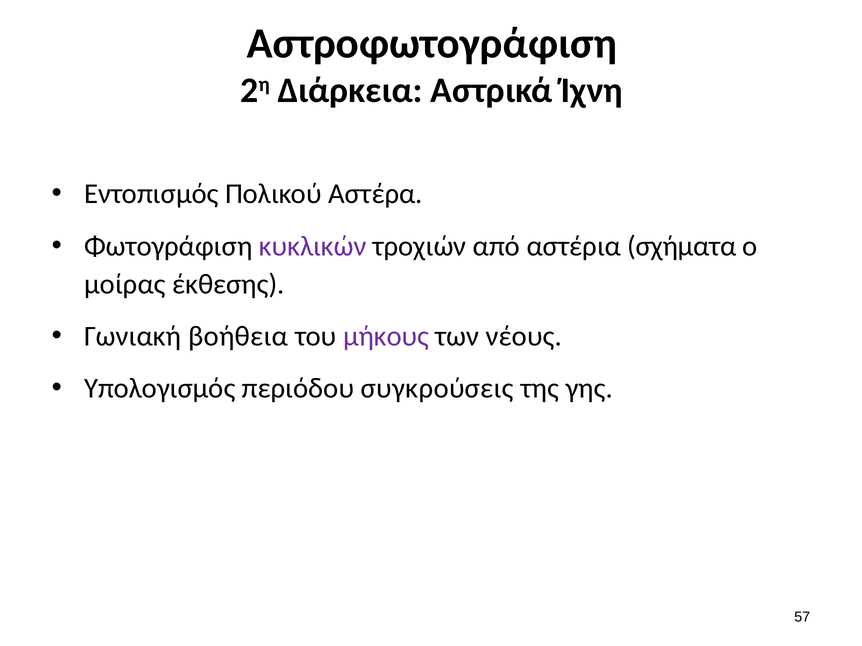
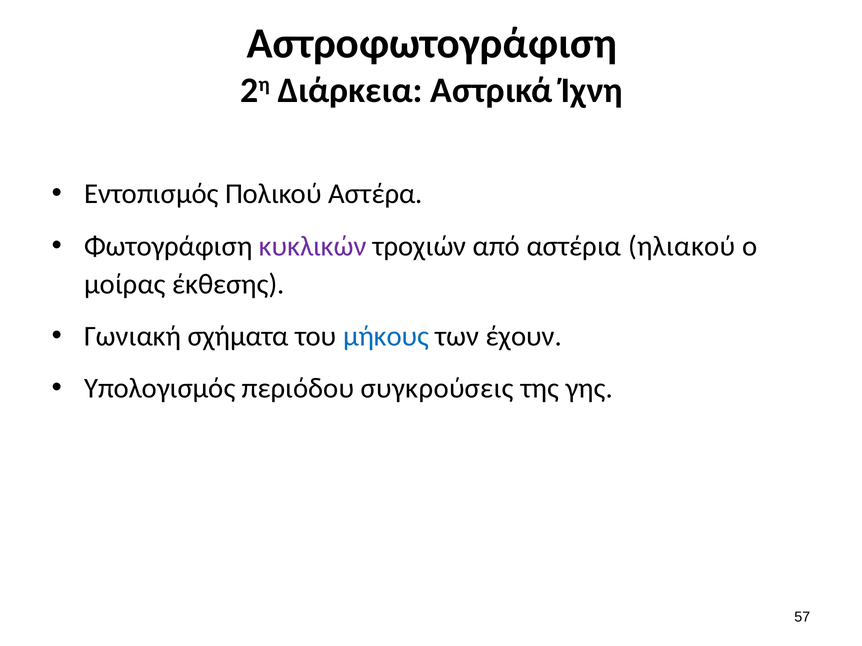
σχήματα: σχήματα -> ηλιακού
βοήθεια: βοήθεια -> σχήματα
μήκους colour: purple -> blue
νέους: νέους -> έχουν
